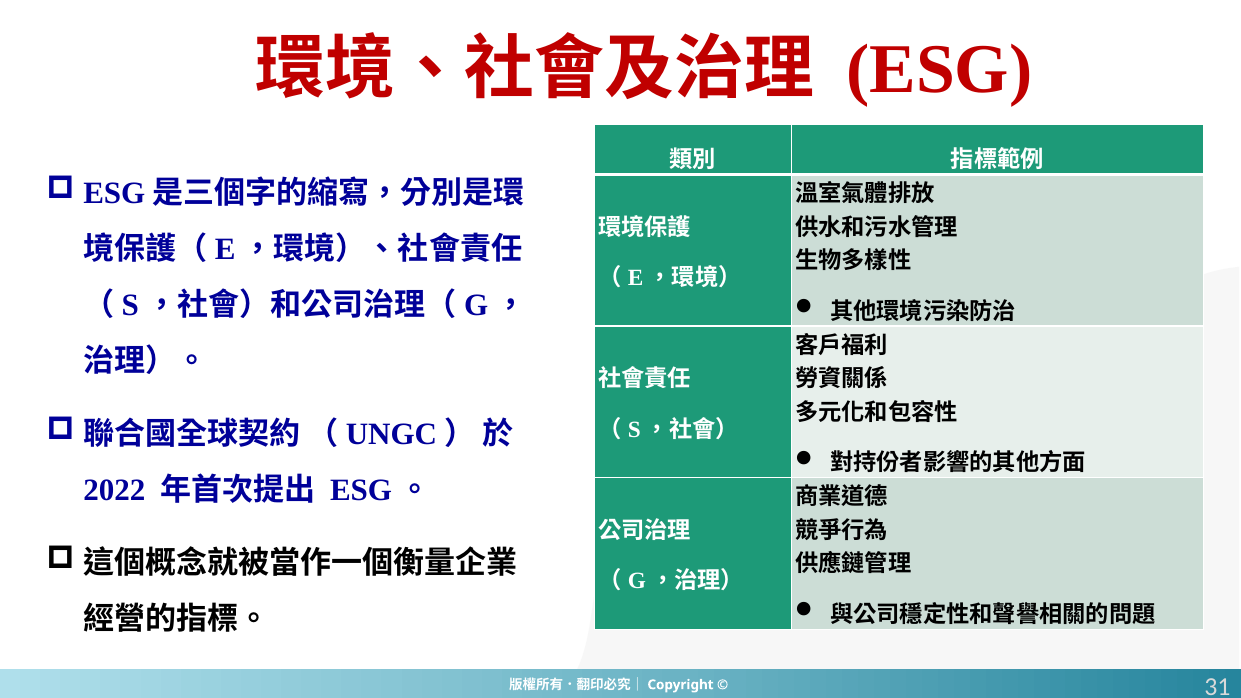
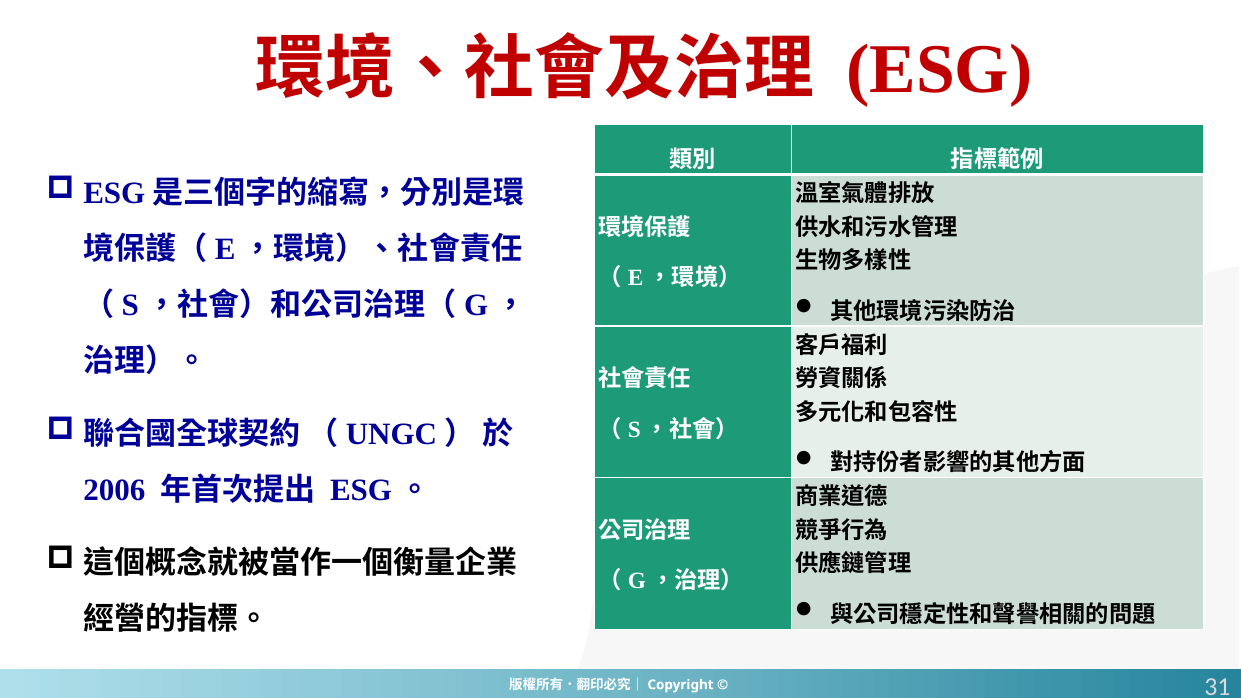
2022: 2022 -> 2006
